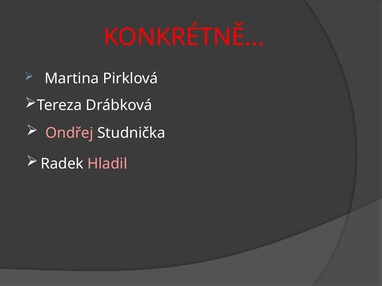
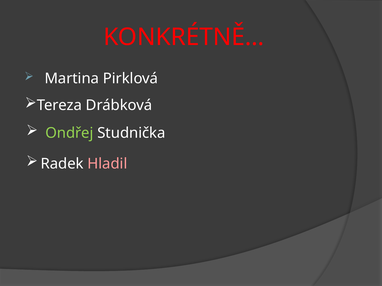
Ondřej colour: pink -> light green
